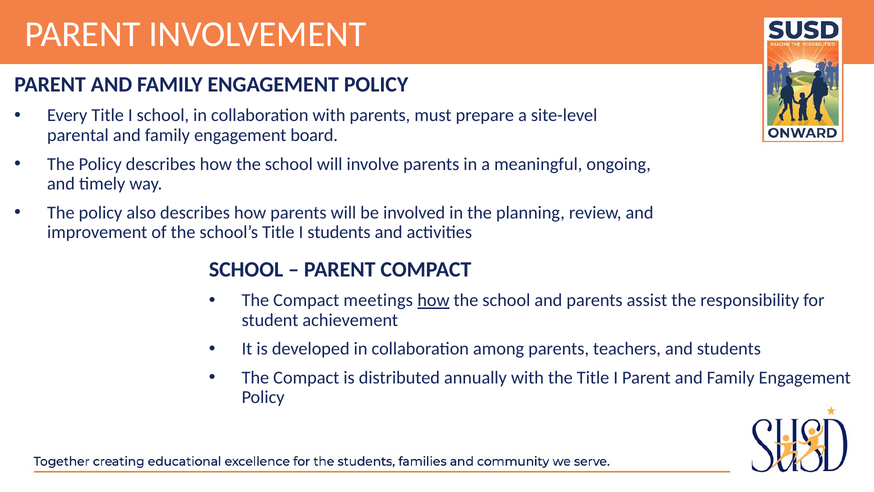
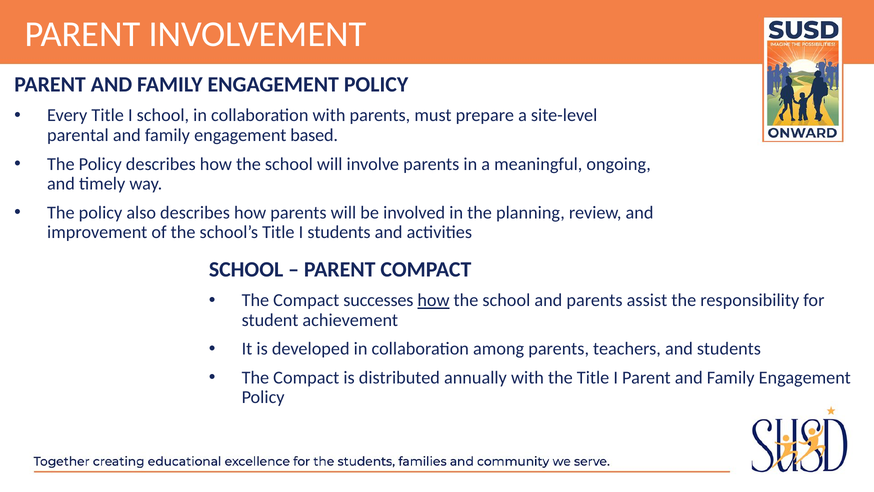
board: board -> based
meetings: meetings -> successes
